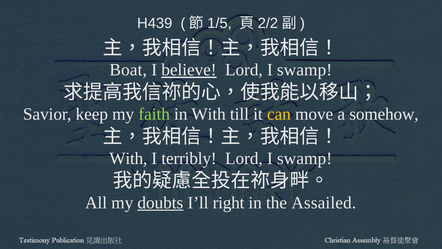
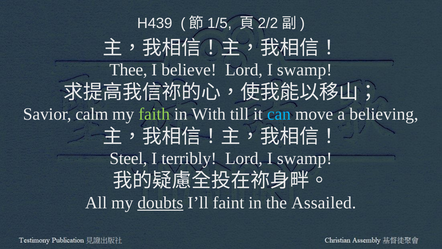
Boat: Boat -> Thee
believe underline: present -> none
keep: keep -> calm
can colour: yellow -> light blue
somehow: somehow -> believing
With at (128, 158): With -> Steel
right: right -> faint
